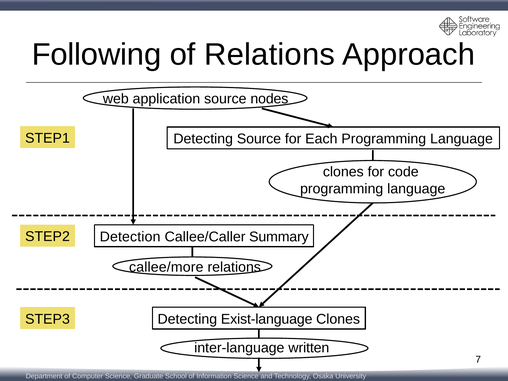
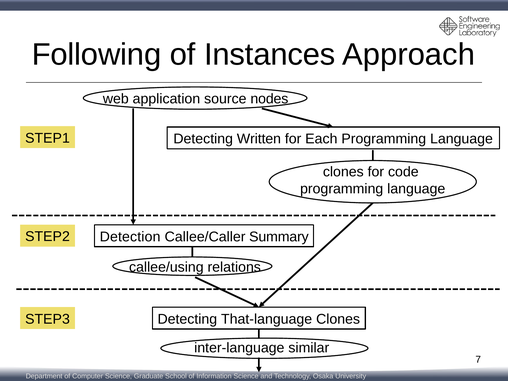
of Relations: Relations -> Instances
Detecting Source: Source -> Written
callee/more: callee/more -> callee/using
Exist-language: Exist-language -> That-language
written: written -> similar
